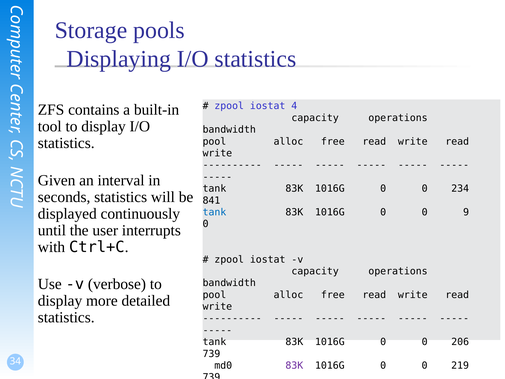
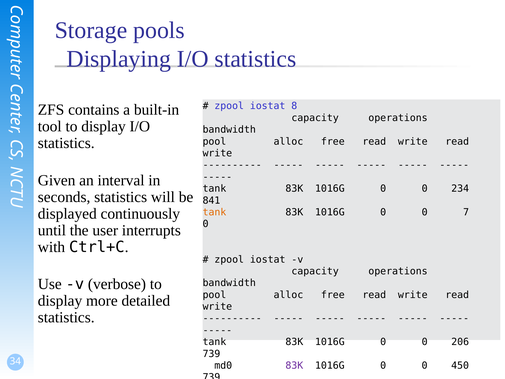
4: 4 -> 8
tank at (214, 212) colour: blue -> orange
9: 9 -> 7
219: 219 -> 450
